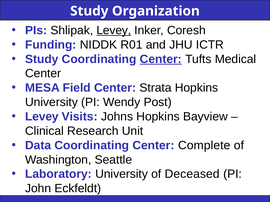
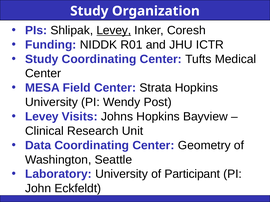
Center at (161, 59) underline: present -> none
Complete: Complete -> Geometry
Deceased: Deceased -> Participant
